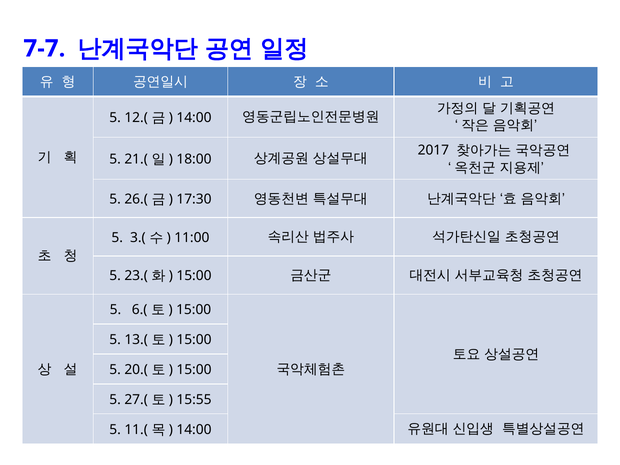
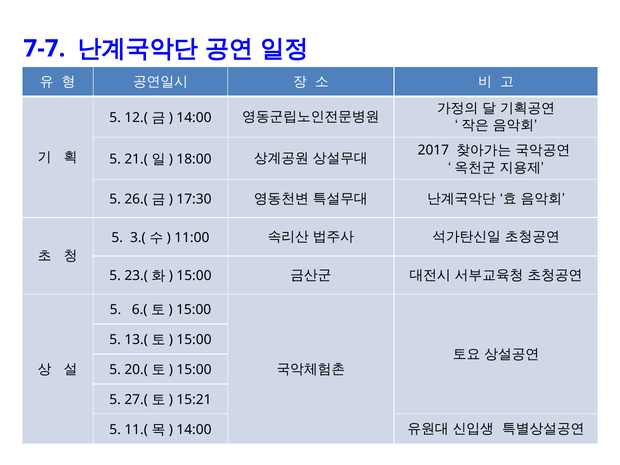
15:55: 15:55 -> 15:21
